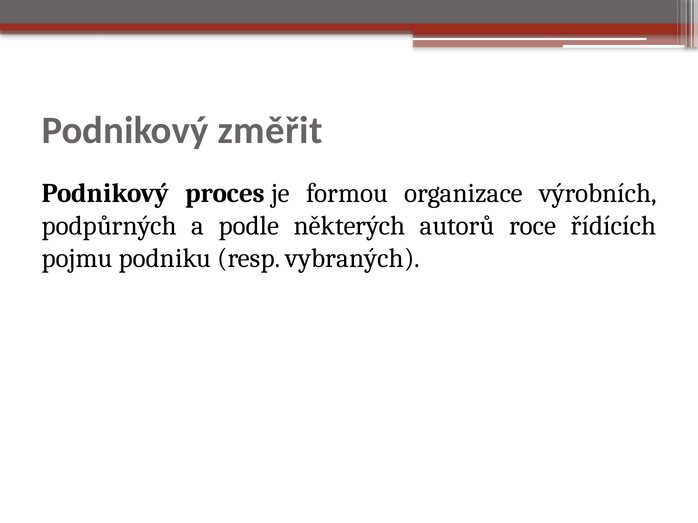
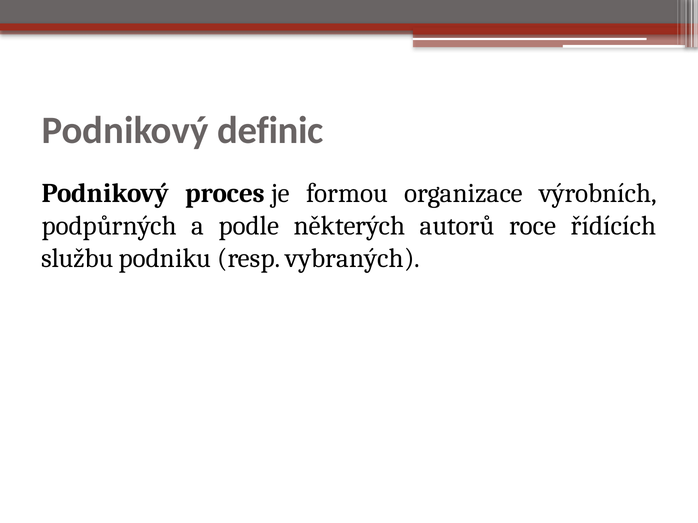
změřit: změřit -> definic
pojmu: pojmu -> službu
